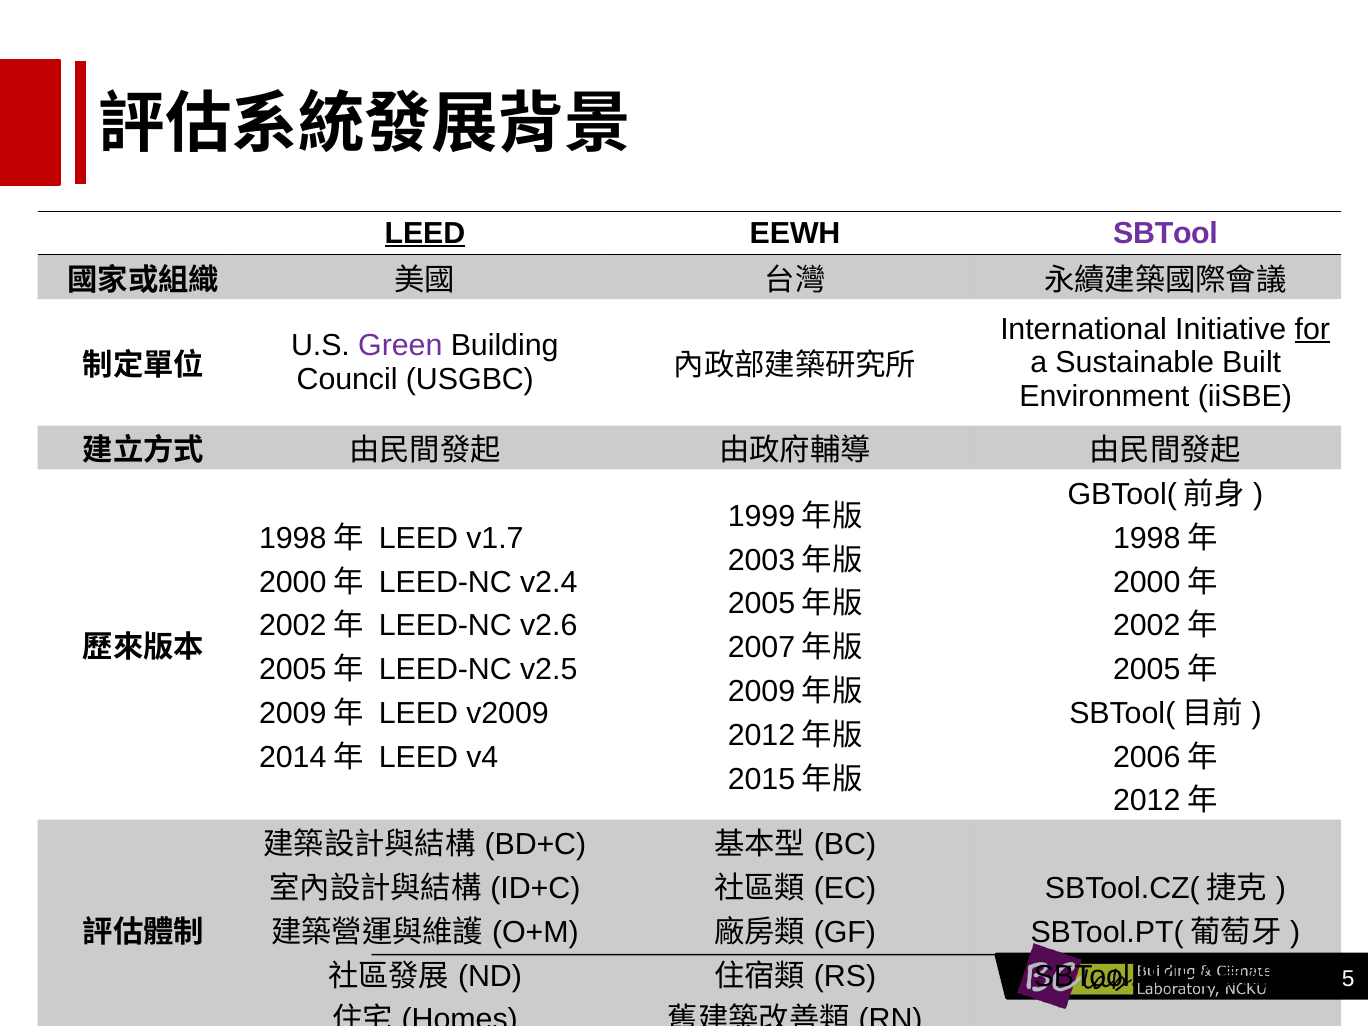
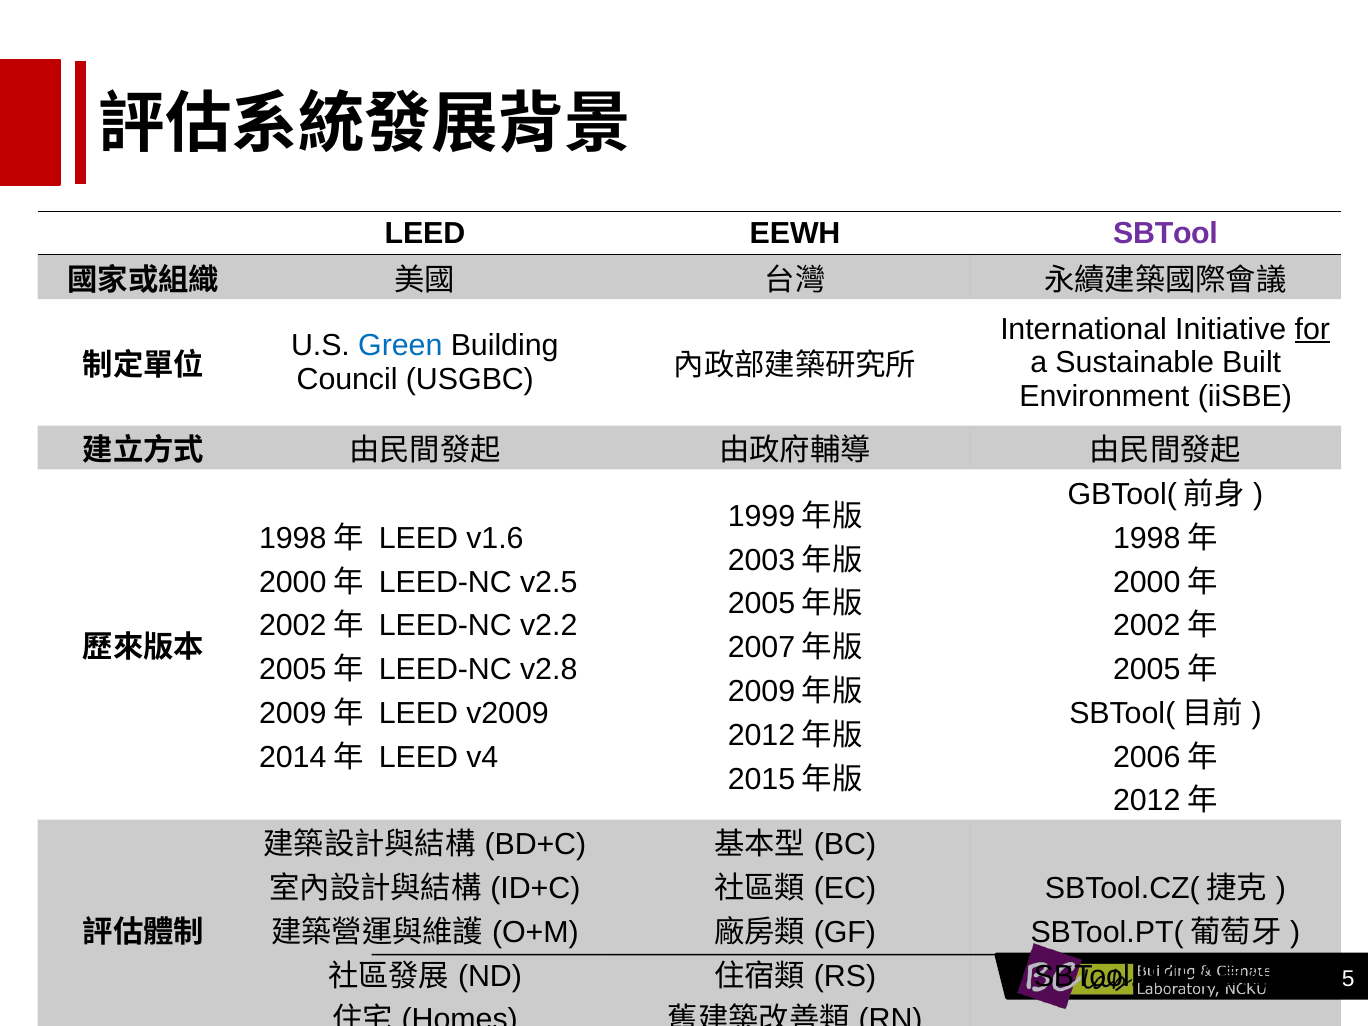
LEED at (425, 233) underline: present -> none
Green colour: purple -> blue
v1.7: v1.7 -> v1.6
v2.4: v2.4 -> v2.5
v2.6: v2.6 -> v2.2
v2.5: v2.5 -> v2.8
